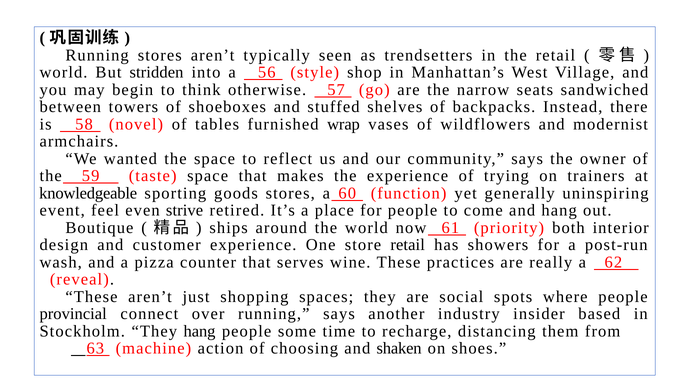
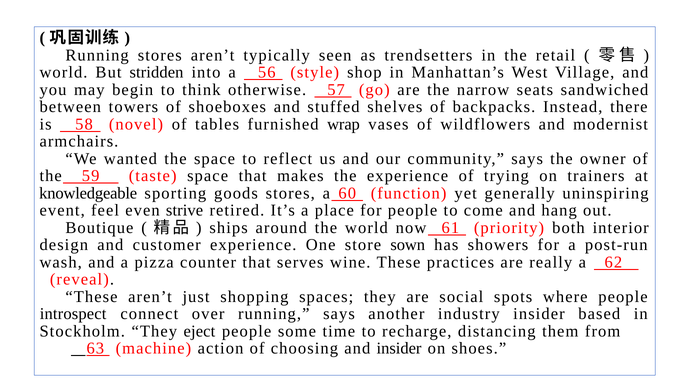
store retail: retail -> sown
provincial: provincial -> introspect
They hang: hang -> eject
and shaken: shaken -> insider
